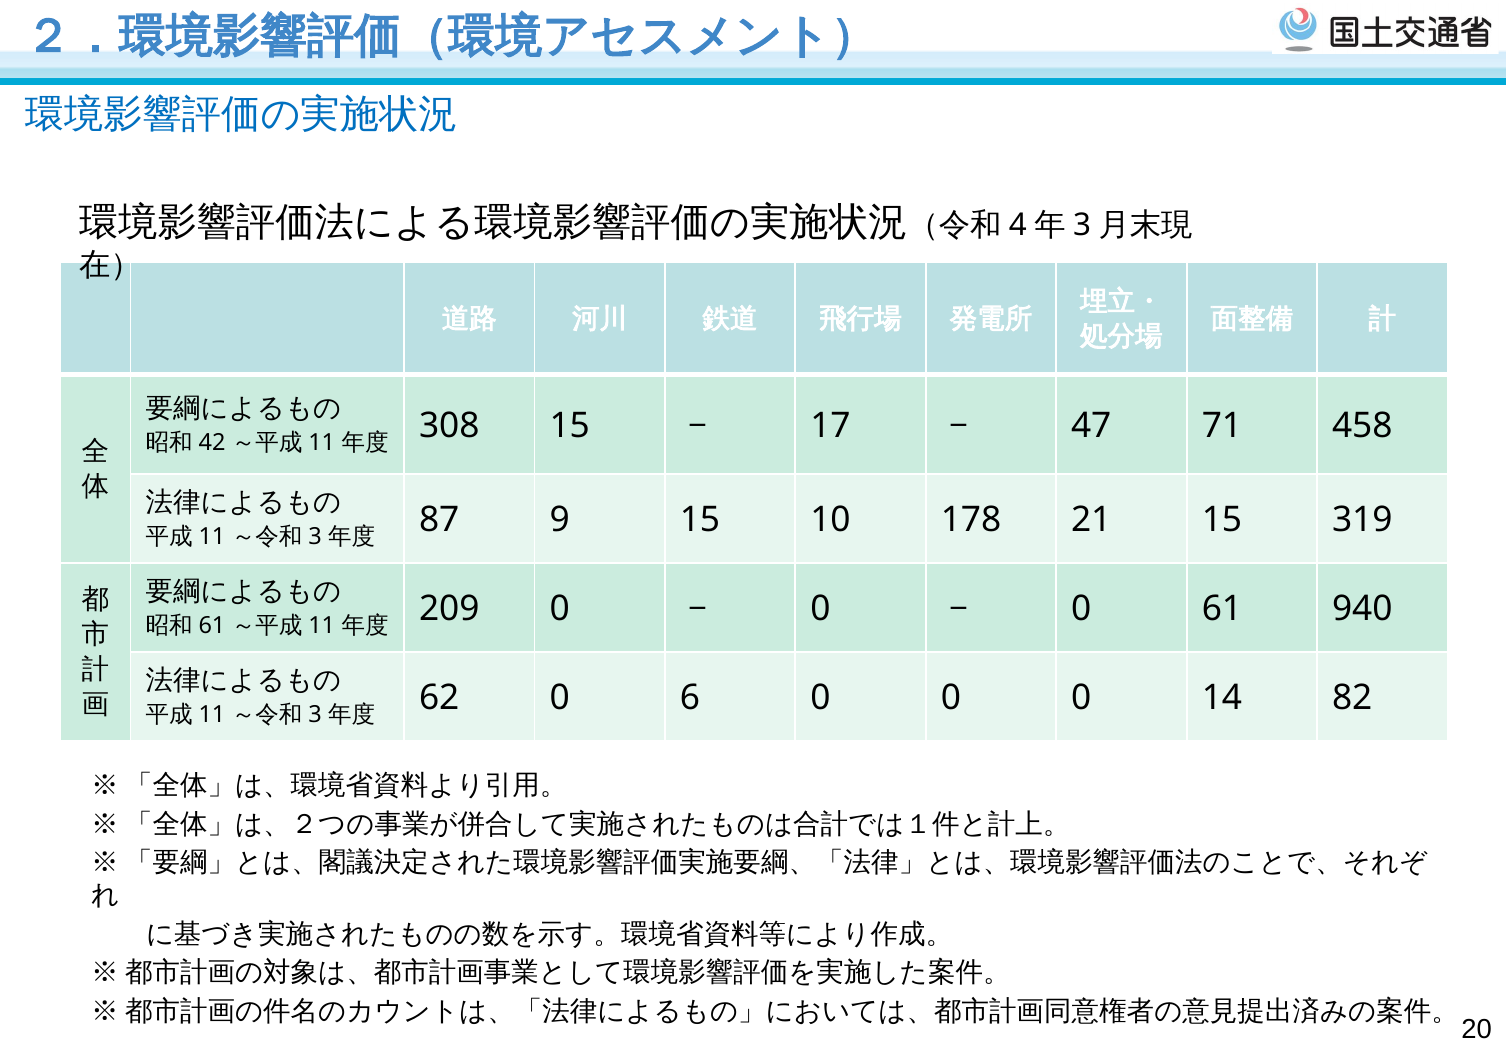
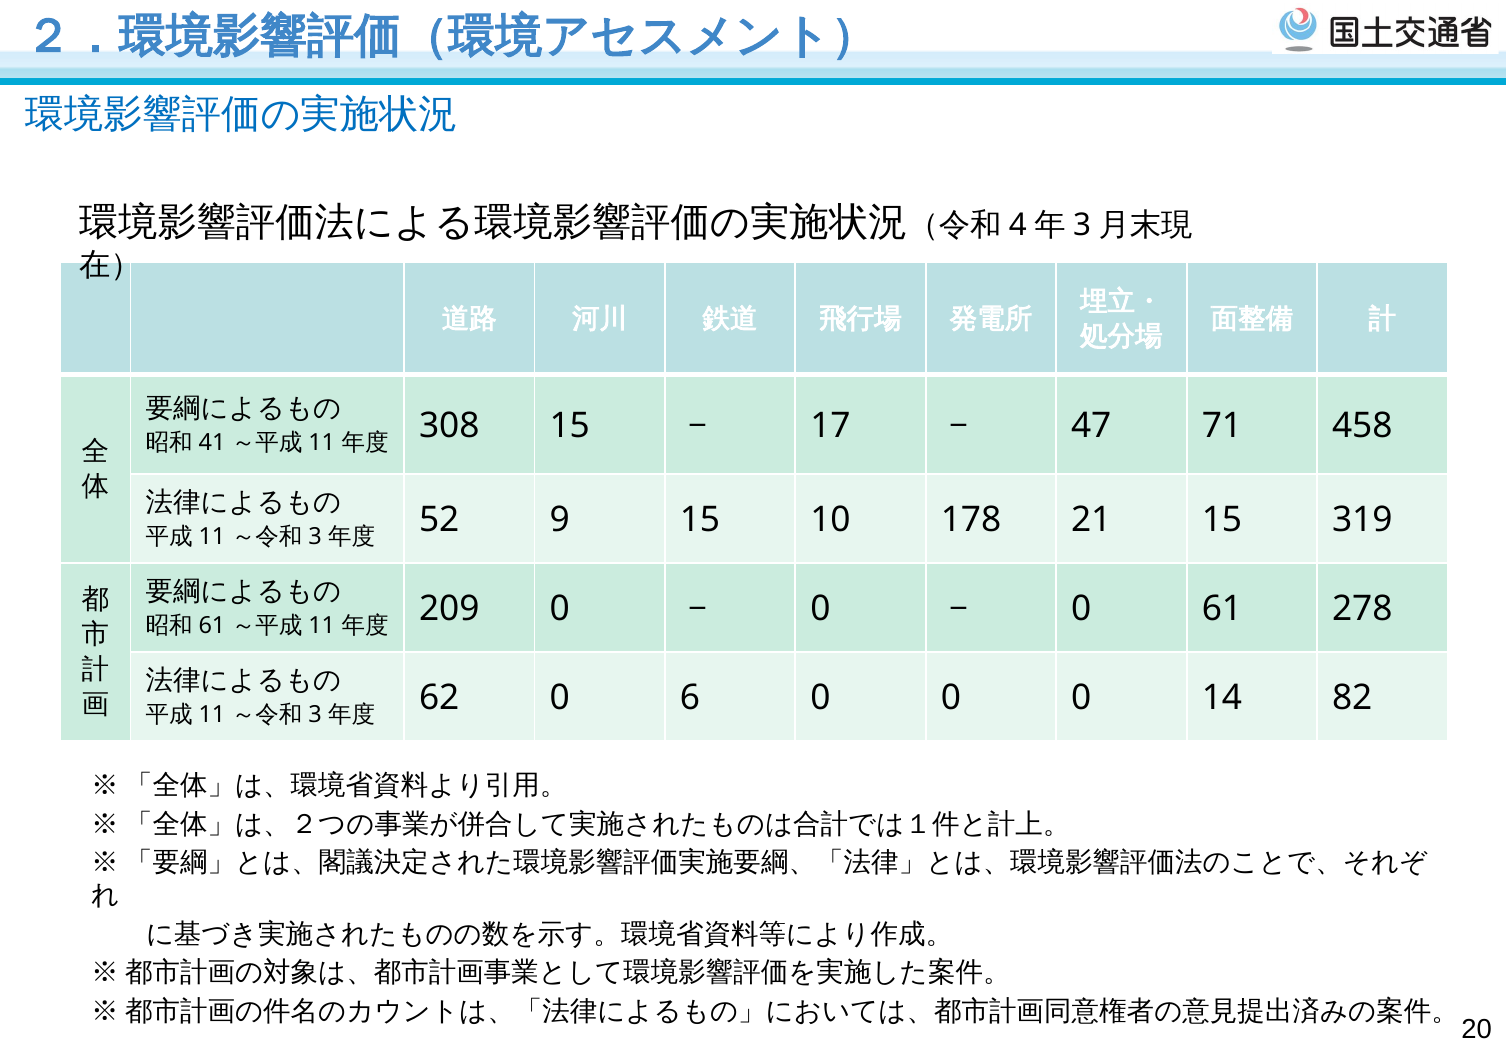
42: 42 -> 41
87: 87 -> 52
940: 940 -> 278
